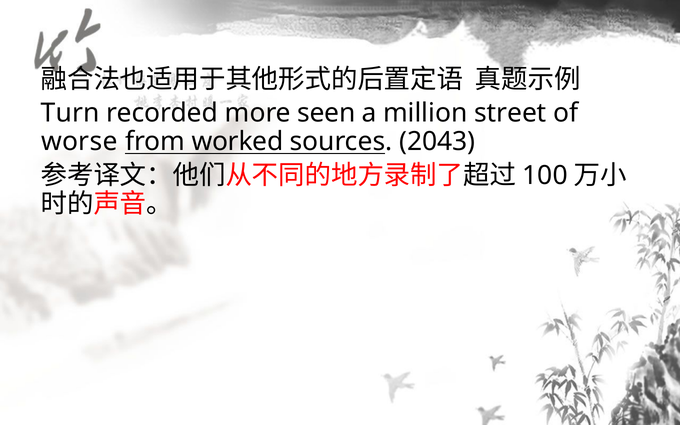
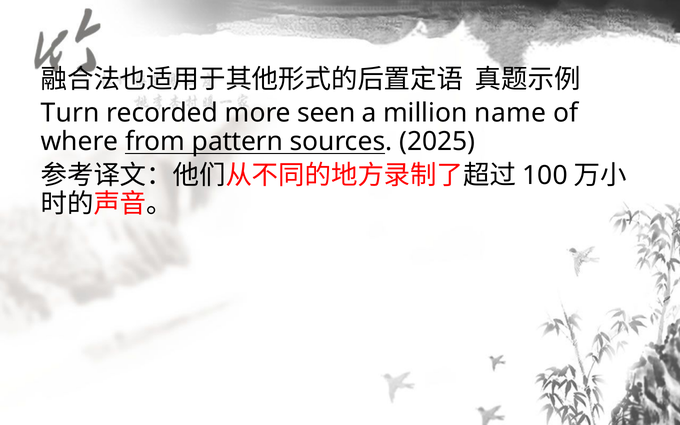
street: street -> name
worse: worse -> where
worked: worked -> pattern
2043: 2043 -> 2025
